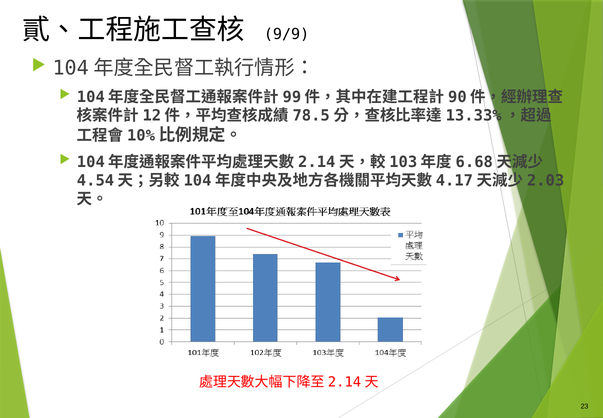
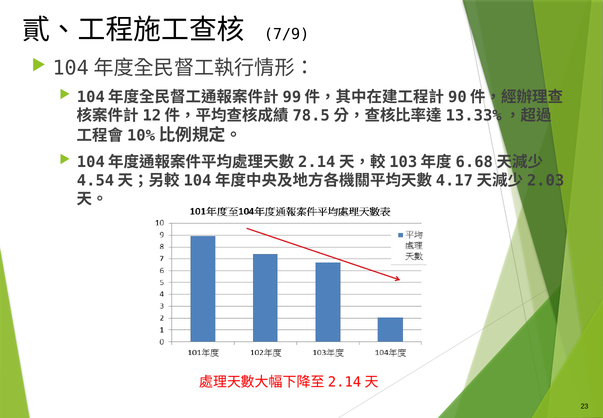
9/9: 9/9 -> 7/9
